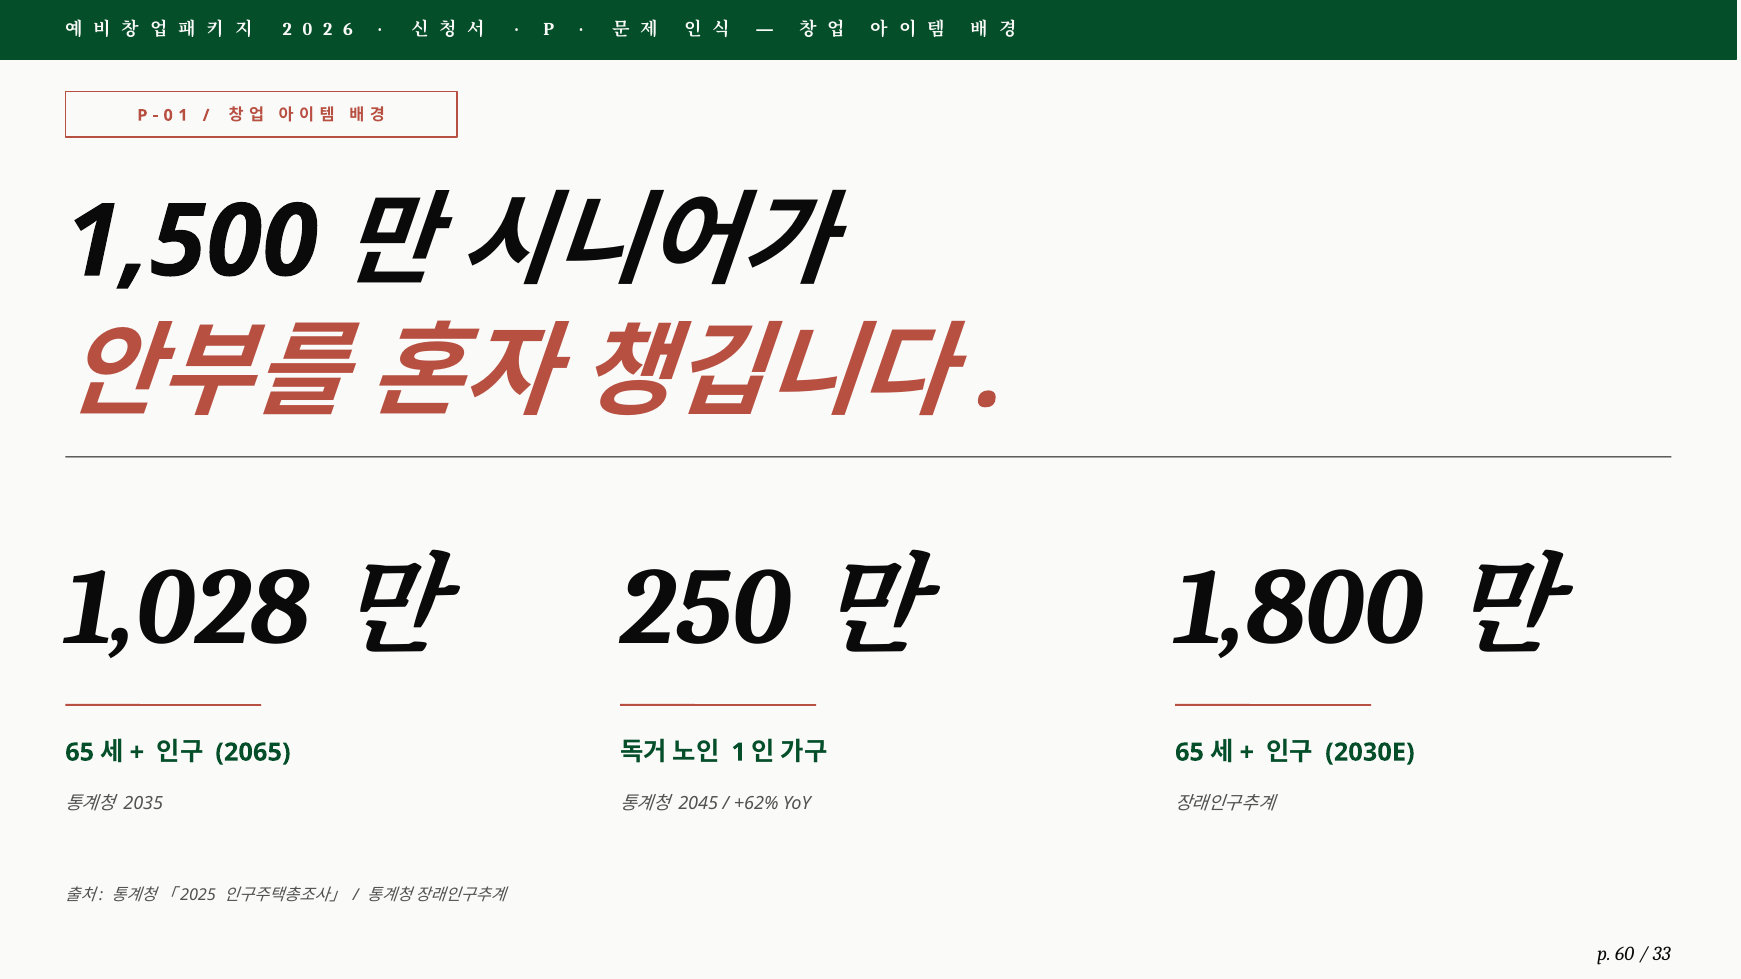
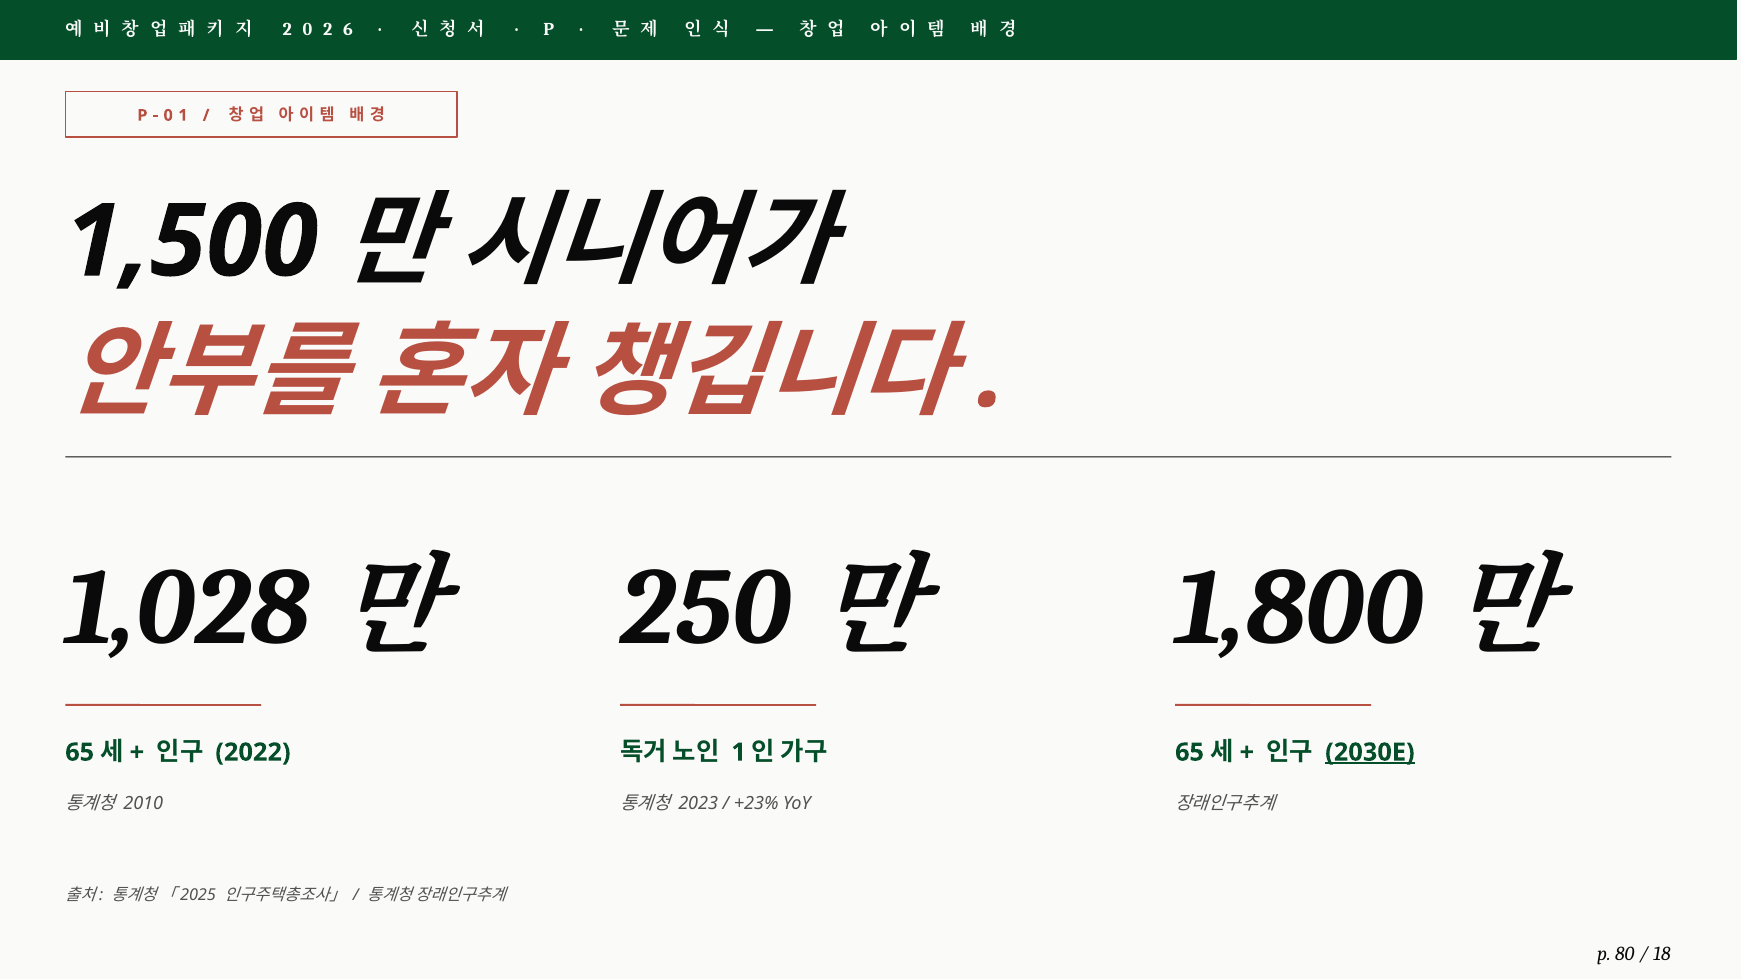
2065: 2065 -> 2022
2030E underline: none -> present
2035: 2035 -> 2010
2045: 2045 -> 2023
+62%: +62% -> +23%
60: 60 -> 80
33: 33 -> 18
